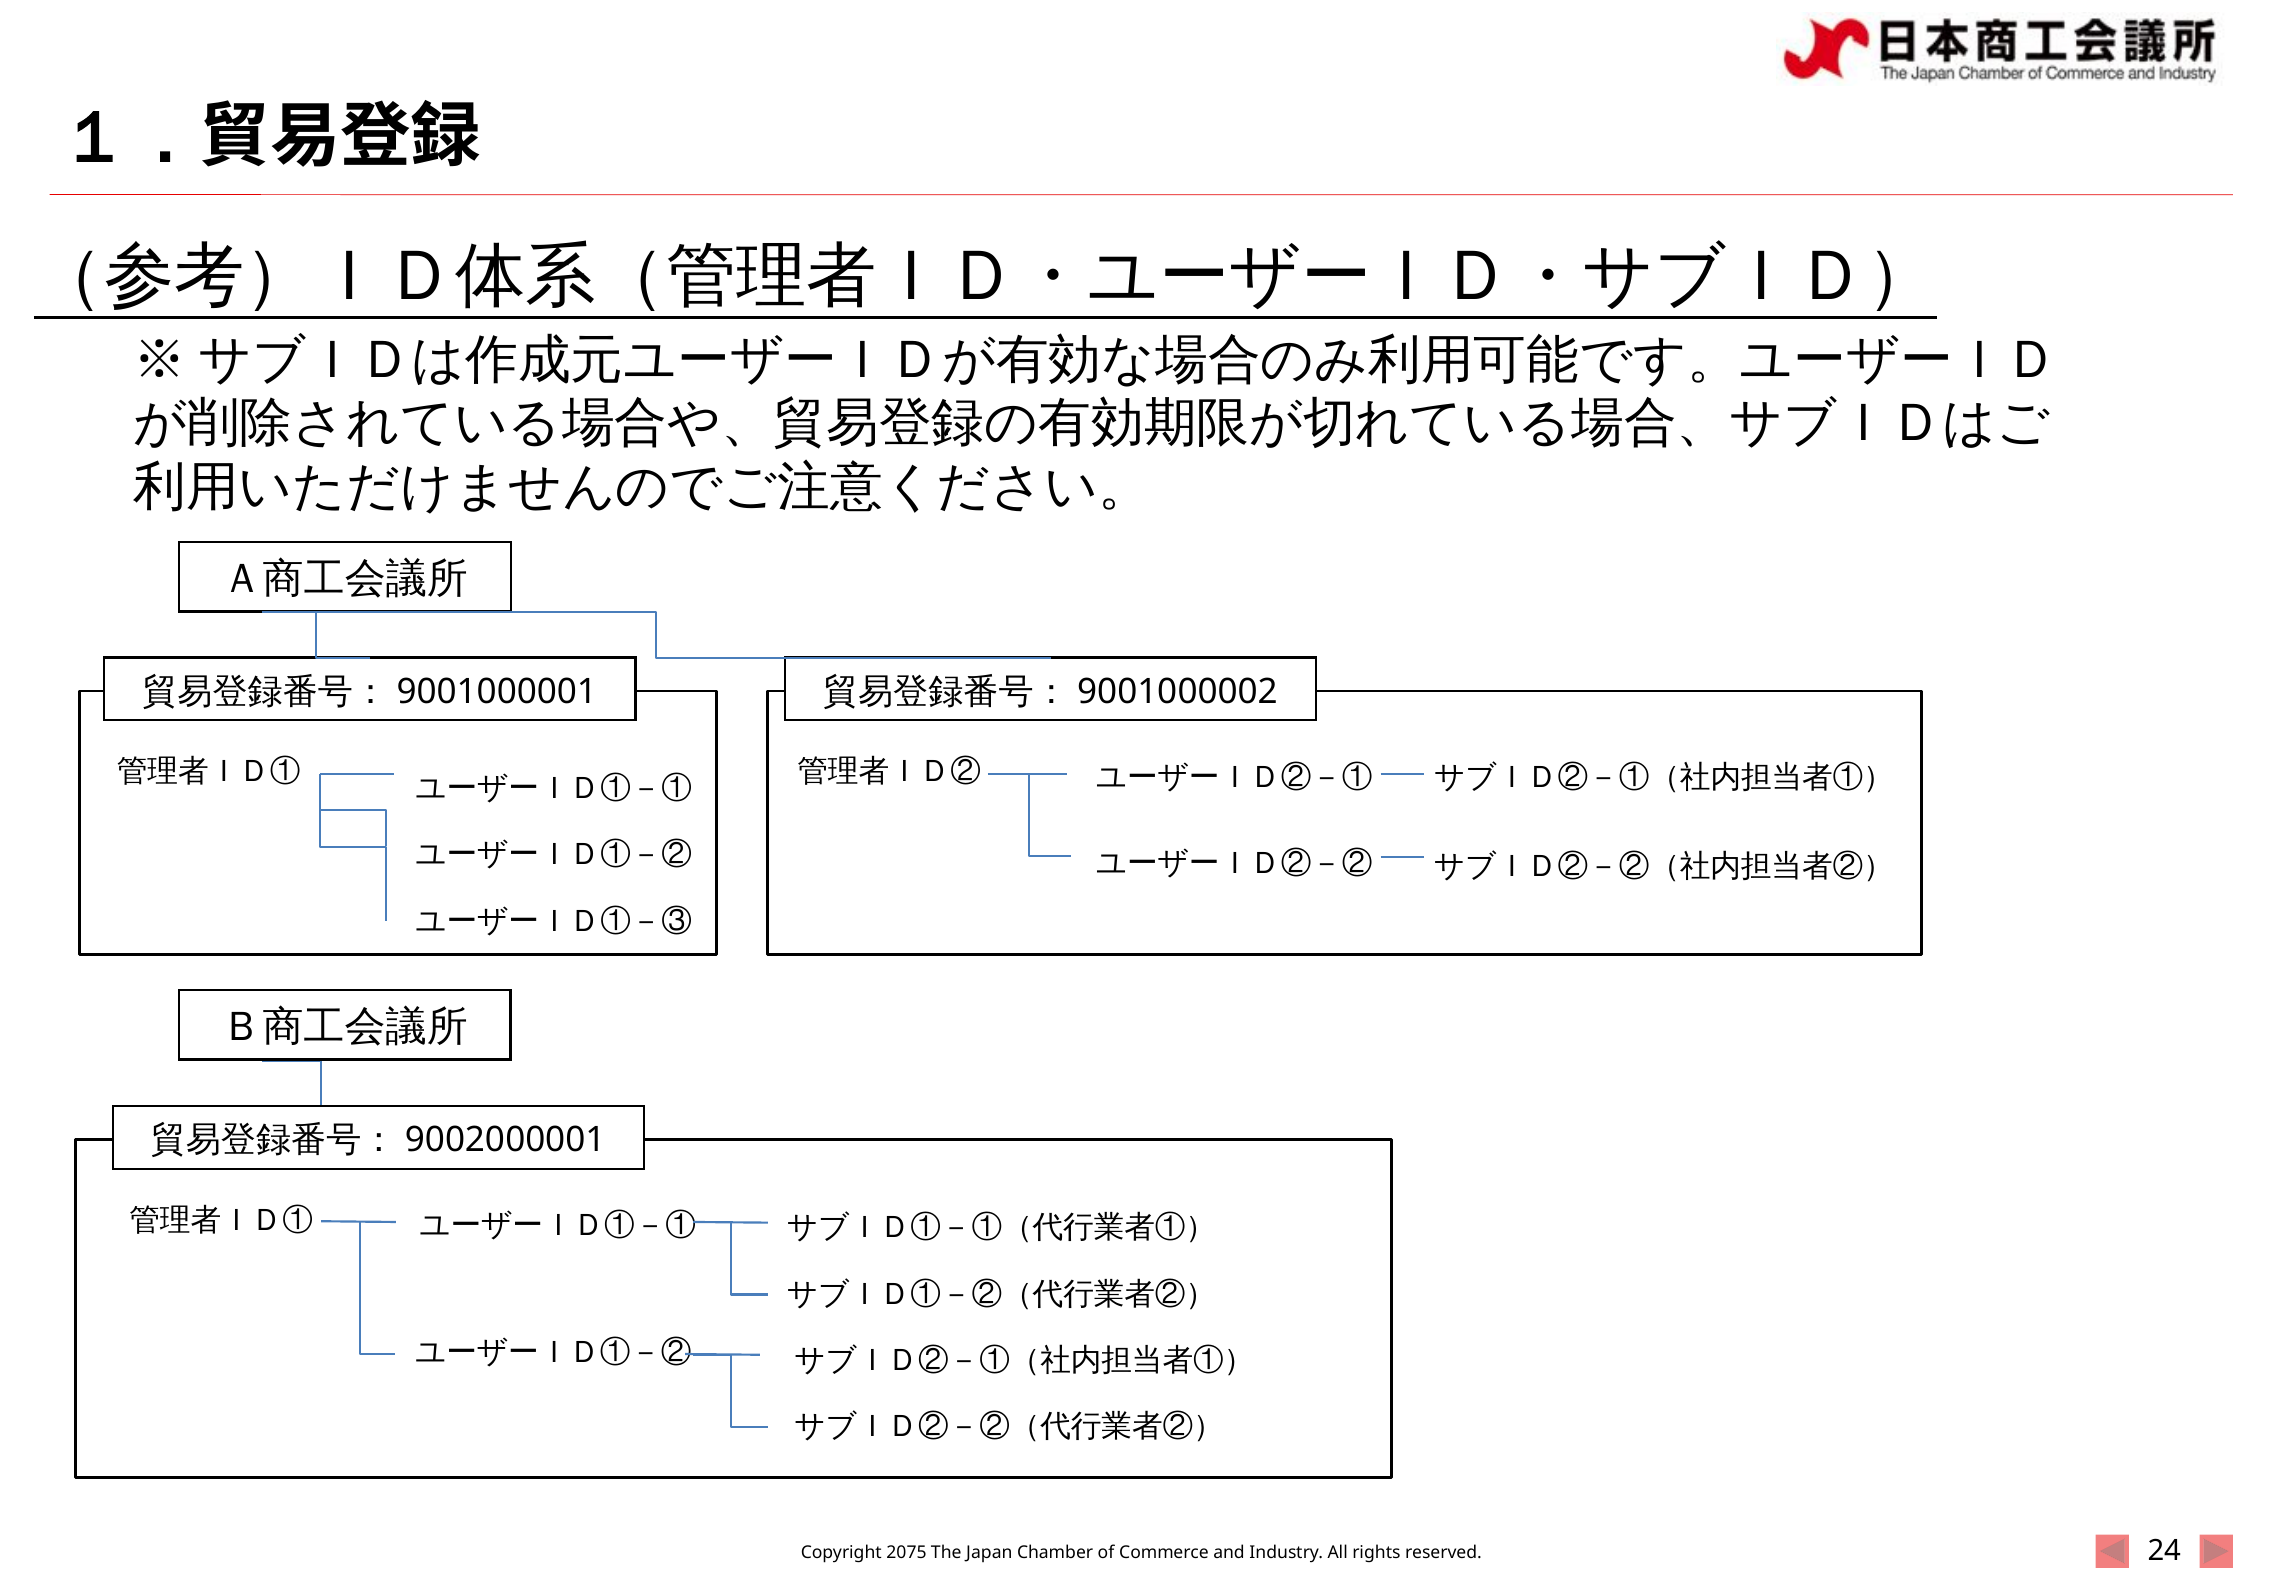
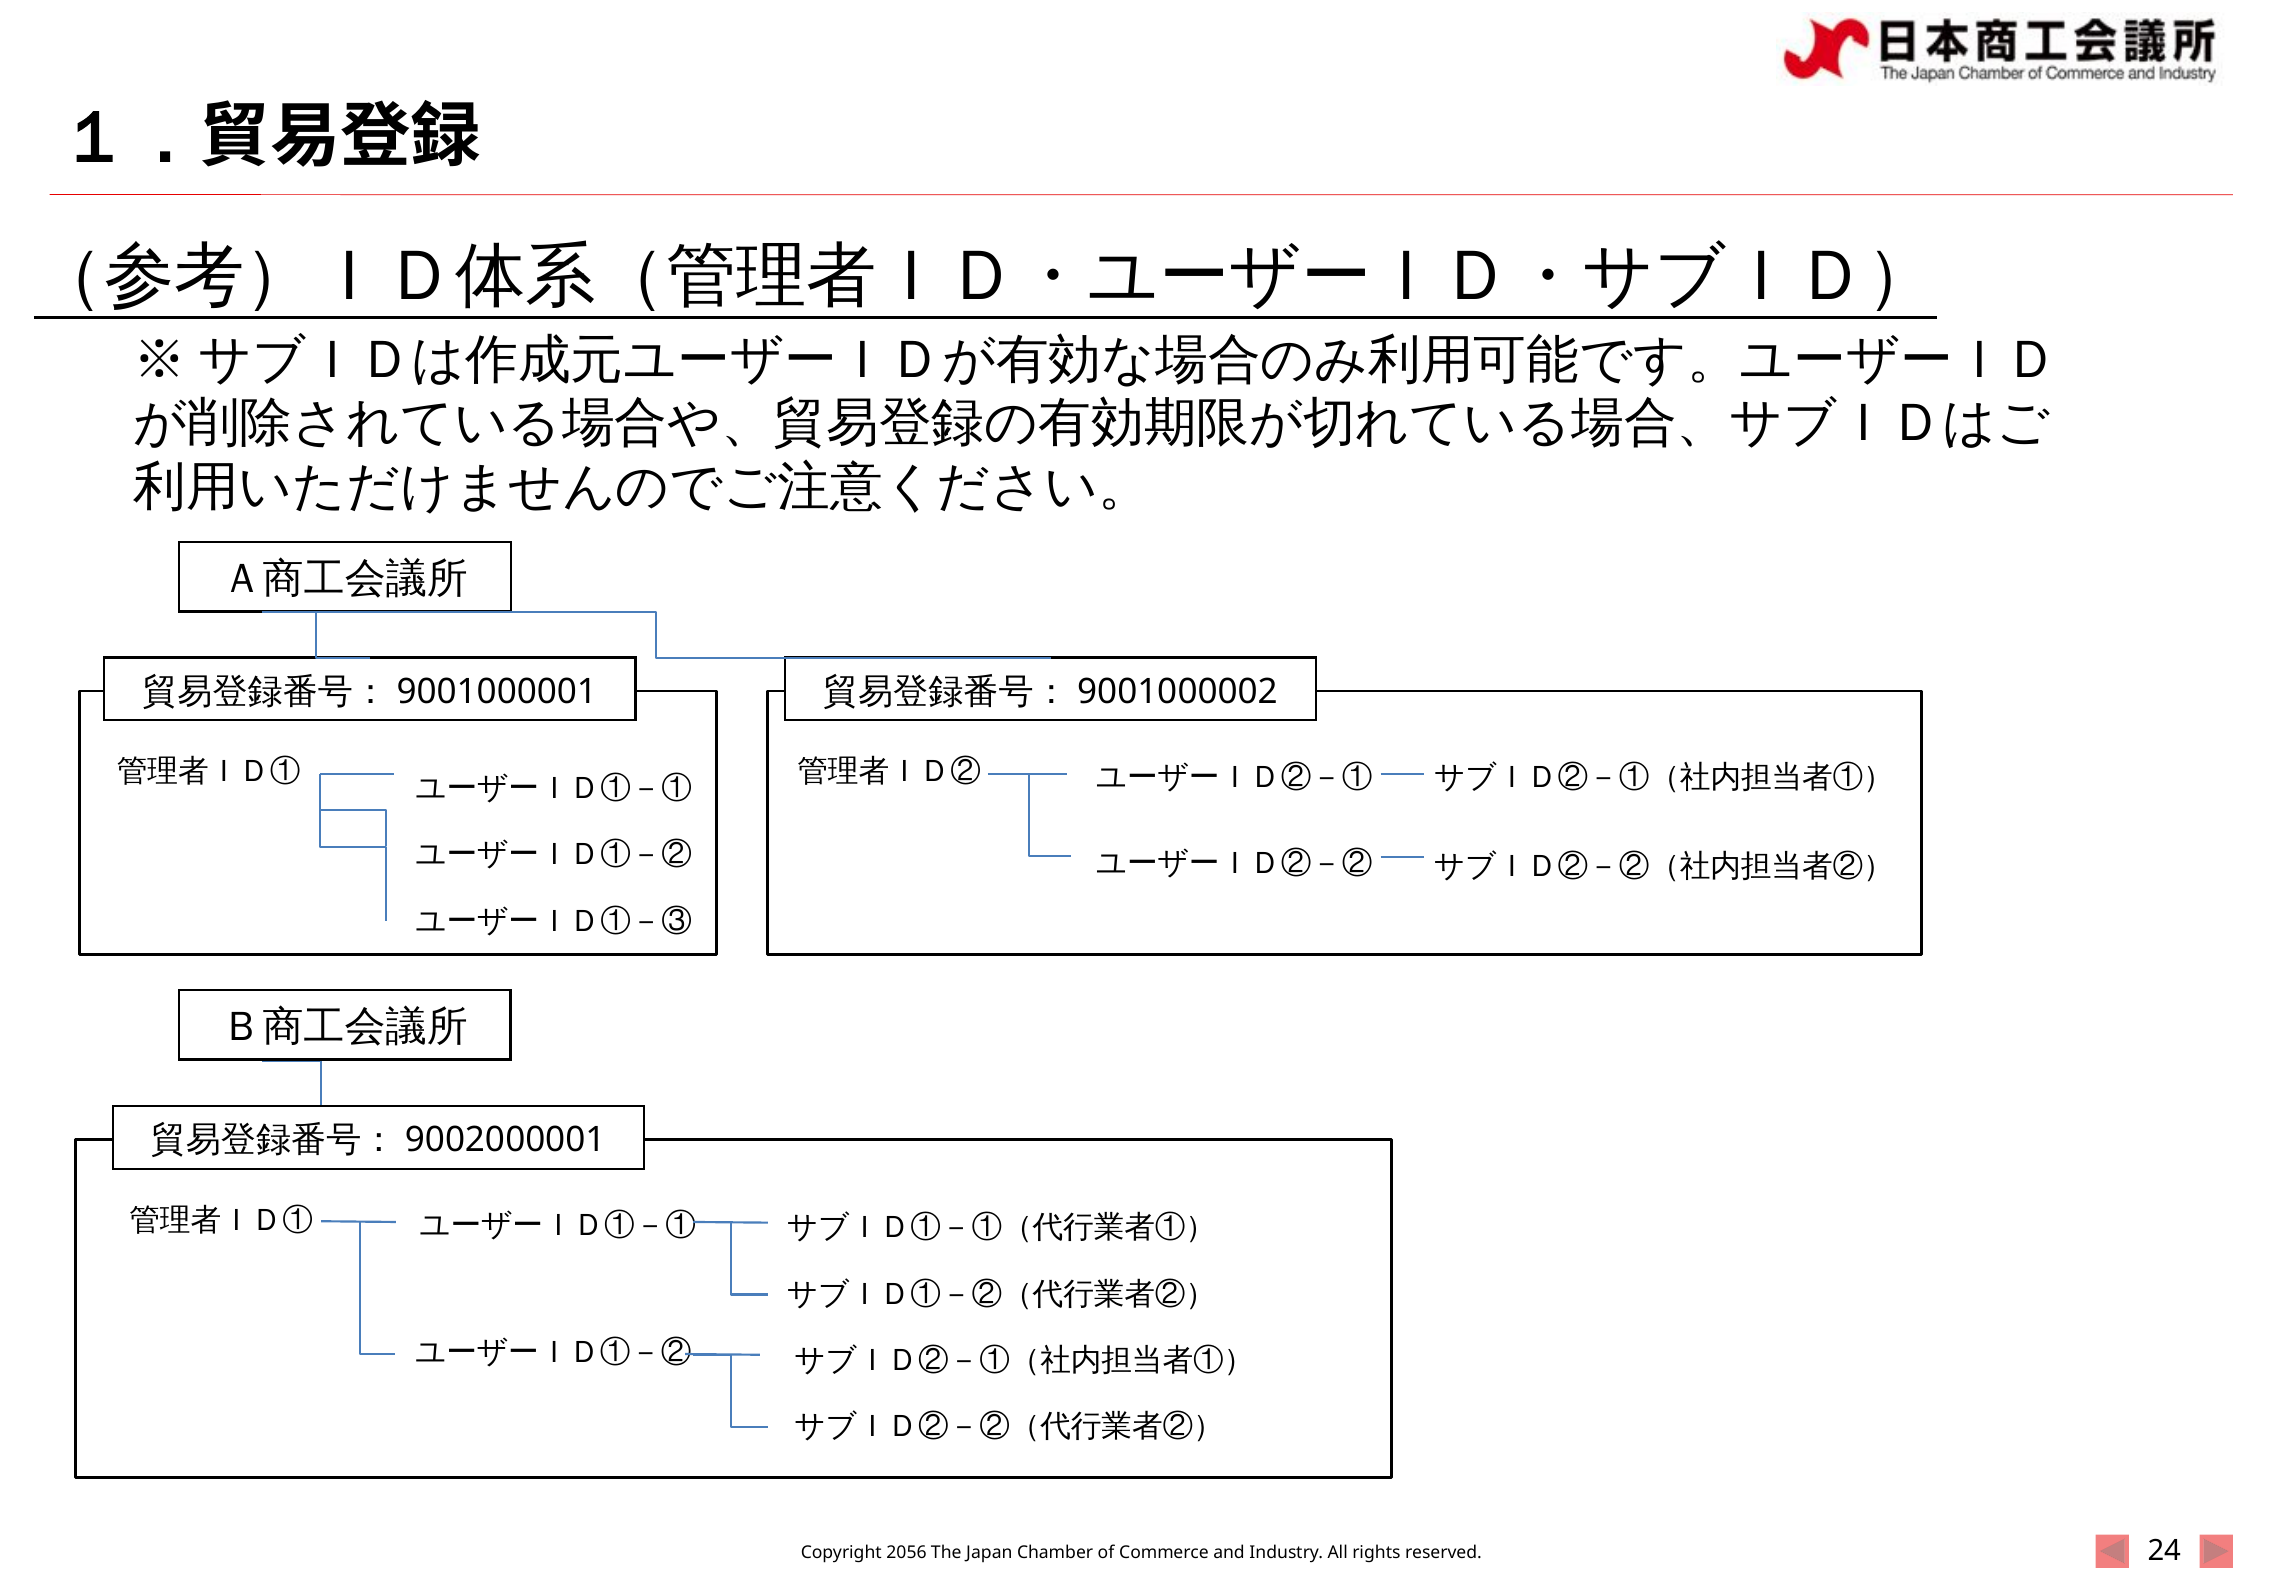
2075: 2075 -> 2056
